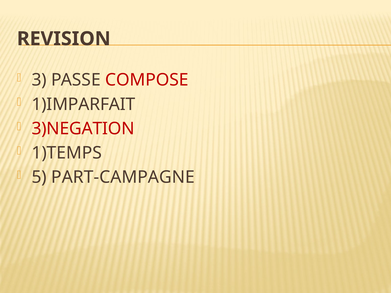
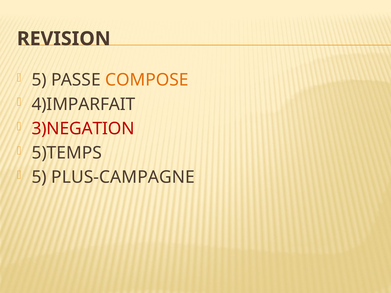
3 at (39, 80): 3 -> 5
COMPOSE colour: red -> orange
1)IMPARFAIT: 1)IMPARFAIT -> 4)IMPARFAIT
1)TEMPS: 1)TEMPS -> 5)TEMPS
PART-CAMPAGNE: PART-CAMPAGNE -> PLUS-CAMPAGNE
